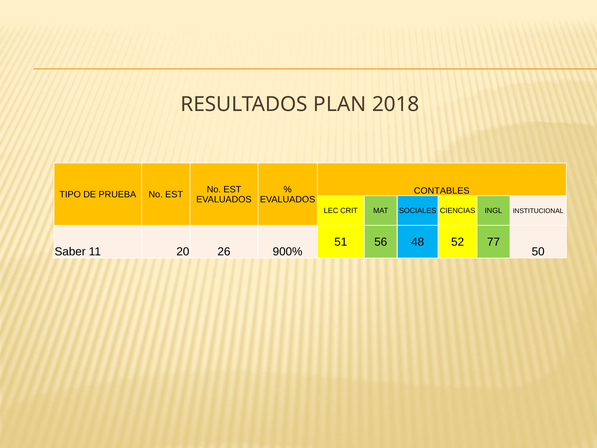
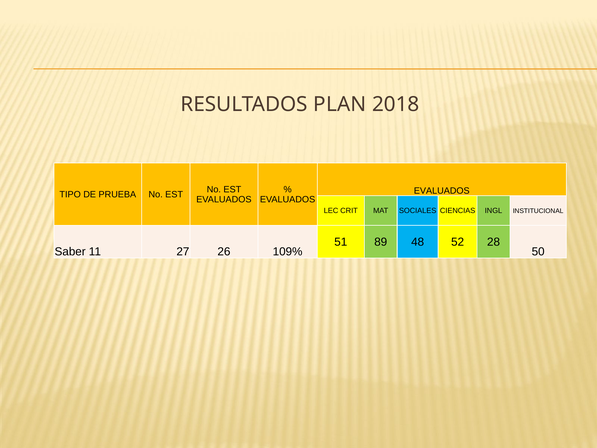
CONTABLES at (442, 191): CONTABLES -> EVALUADOS
56: 56 -> 89
77: 77 -> 28
20: 20 -> 27
900%: 900% -> 109%
